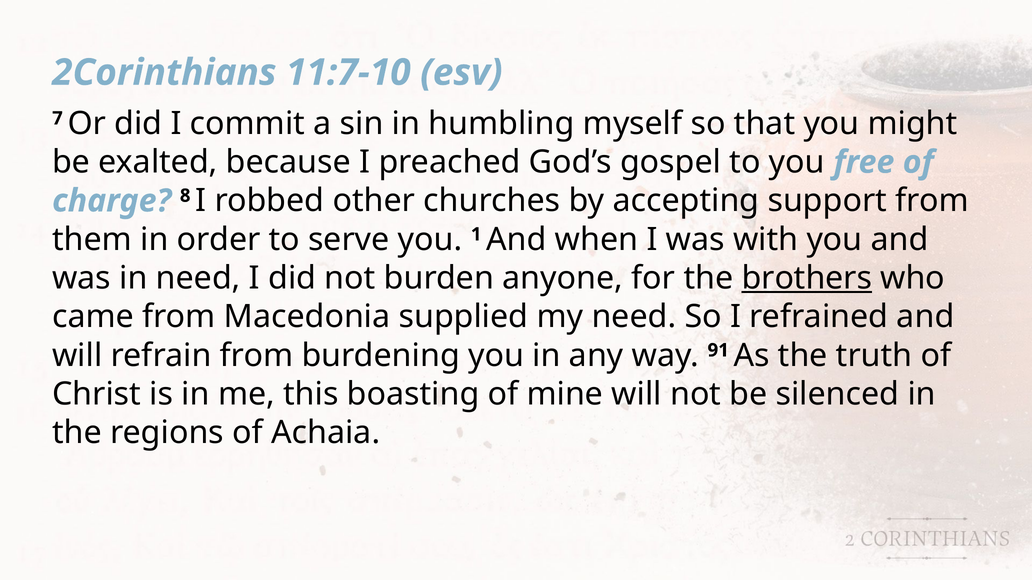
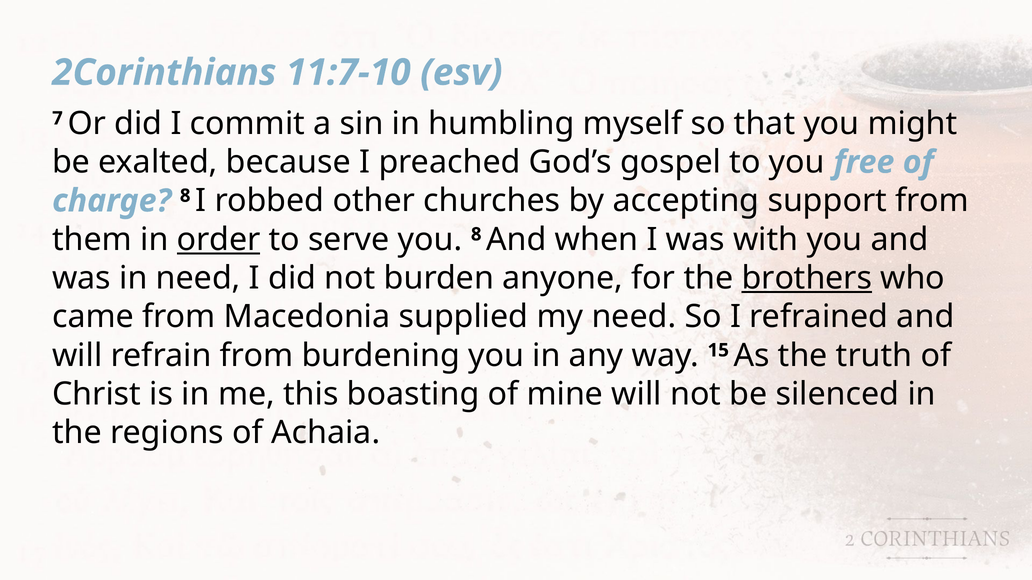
order underline: none -> present
you 1: 1 -> 8
91: 91 -> 15
